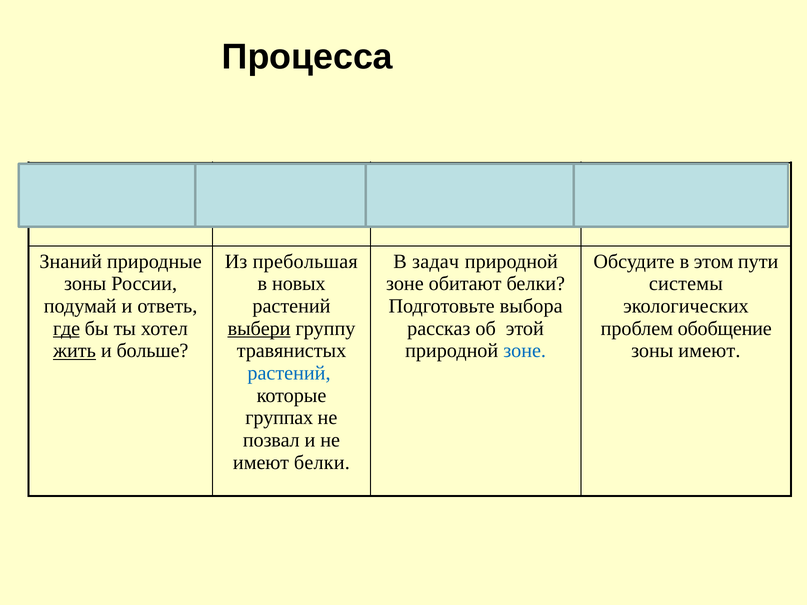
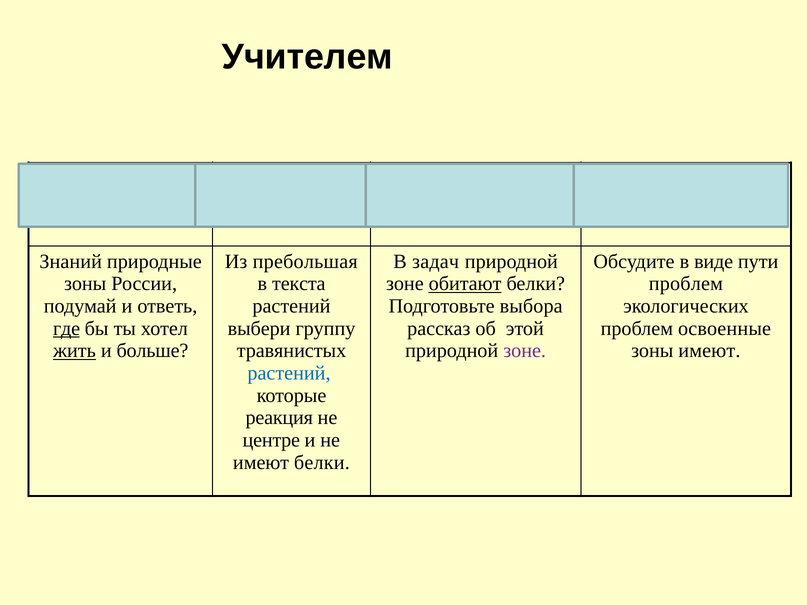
Процесса: Процесса -> Учителем
этом: этом -> виде
новых: новых -> текста
обитают underline: none -> present
системы at (686, 284): системы -> проблем
выбери underline: present -> none
обобщение: обобщение -> освоенные
зоне at (525, 351) colour: blue -> purple
группах: группах -> реакция
позвал: позвал -> центре
